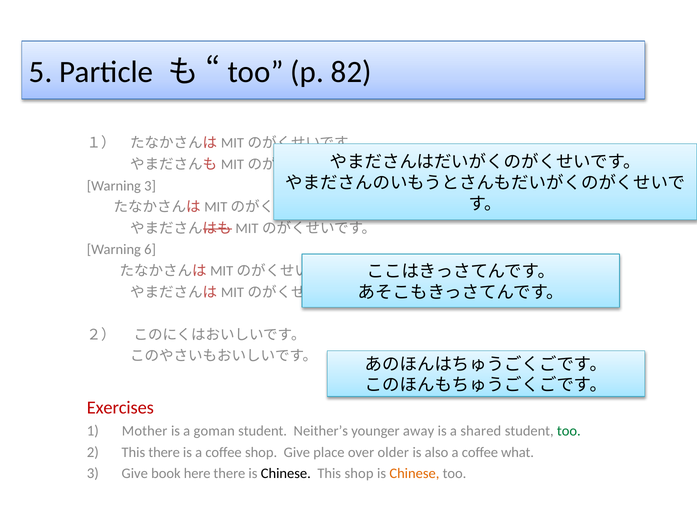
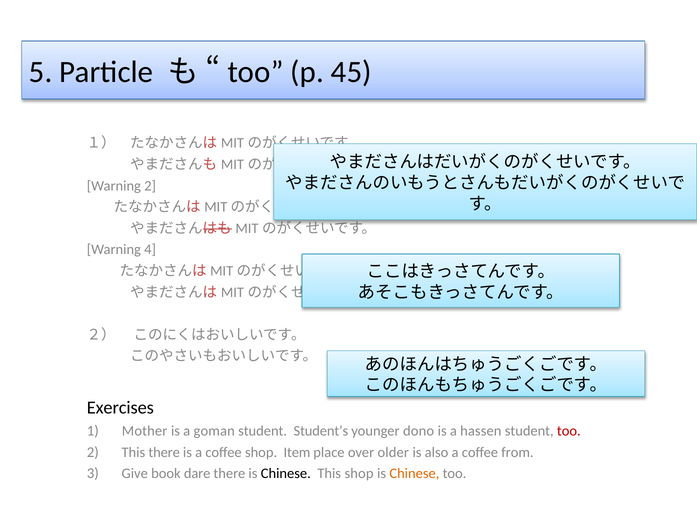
82: 82 -> 45
Warning 3: 3 -> 2
6: 6 -> 4
Exercises colour: red -> black
Neither’s: Neither’s -> Student’s
away: away -> dono
shared: shared -> hassen
too at (569, 431) colour: green -> red
shop Give: Give -> Item
what: what -> from
here: here -> dare
